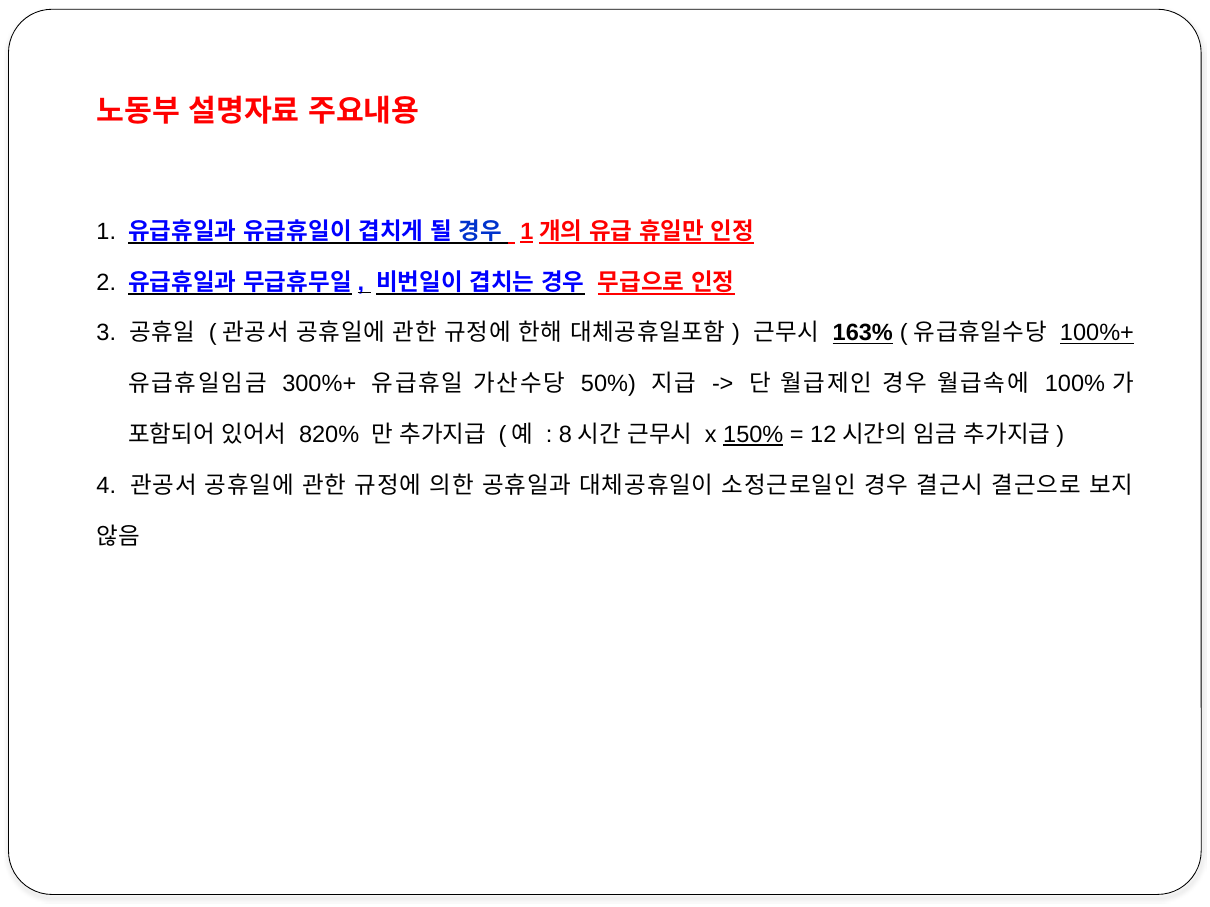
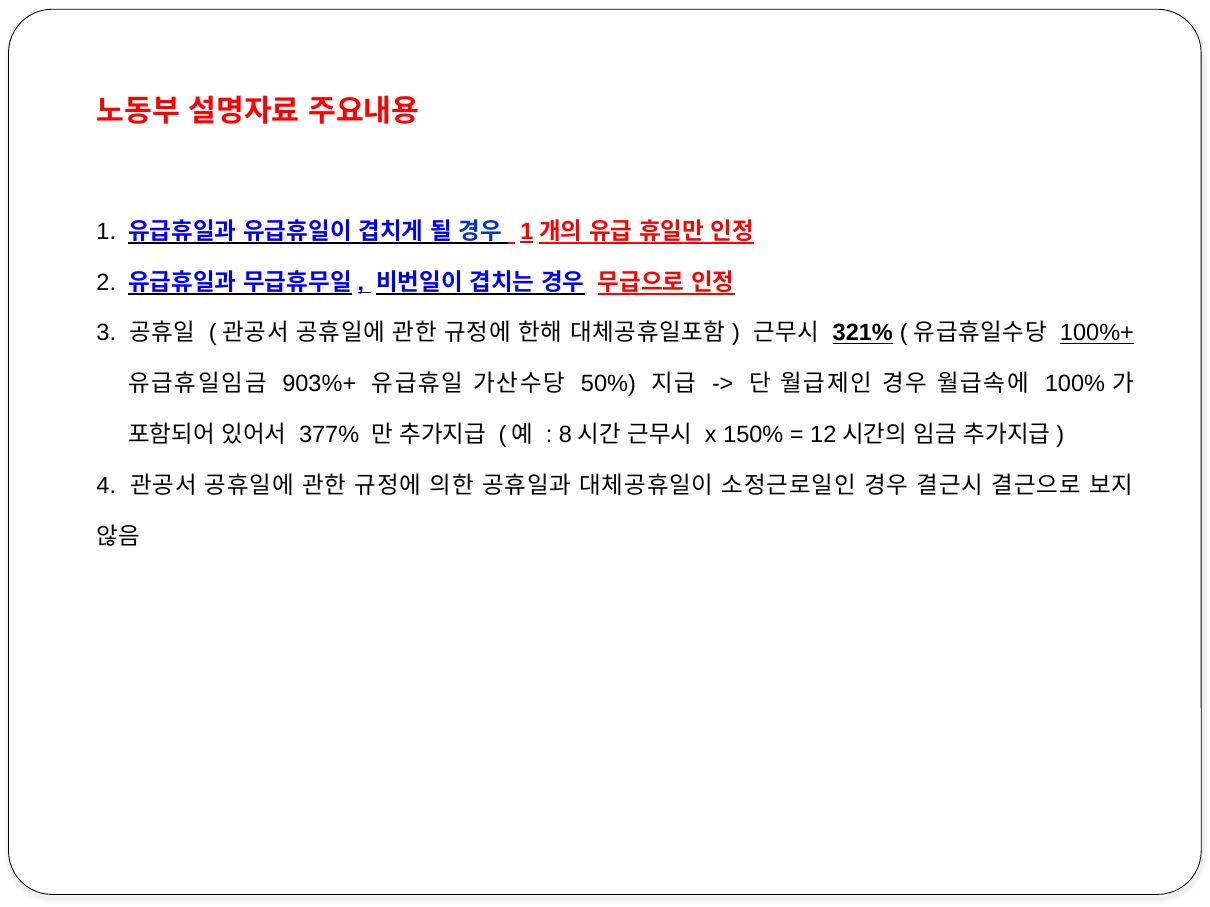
163%: 163% -> 321%
300%+: 300%+ -> 903%+
820%: 820% -> 377%
150% underline: present -> none
